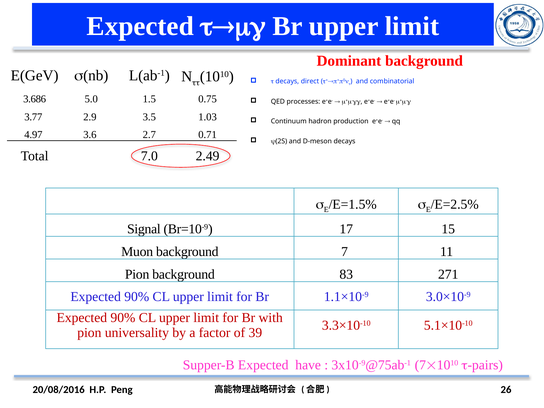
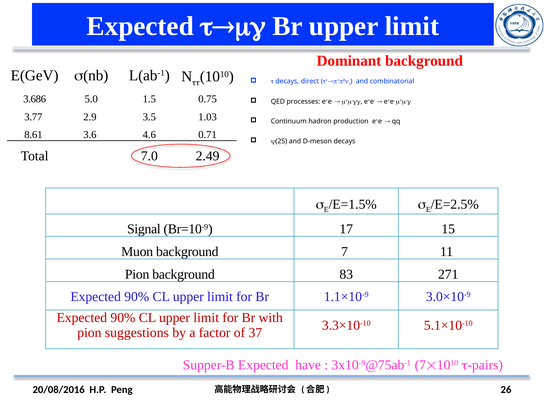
4.97: 4.97 -> 8.61
2.7: 2.7 -> 4.6
universality: universality -> suggestions
39: 39 -> 37
